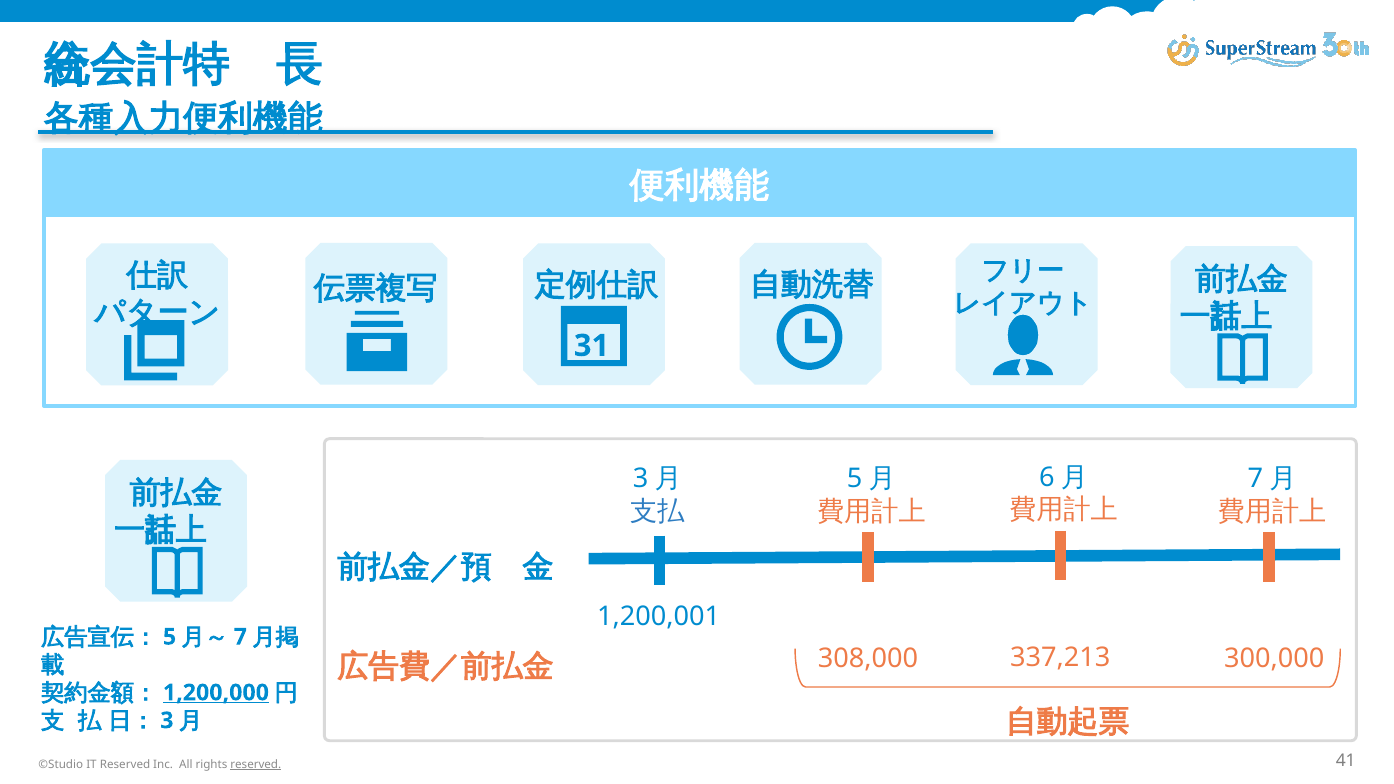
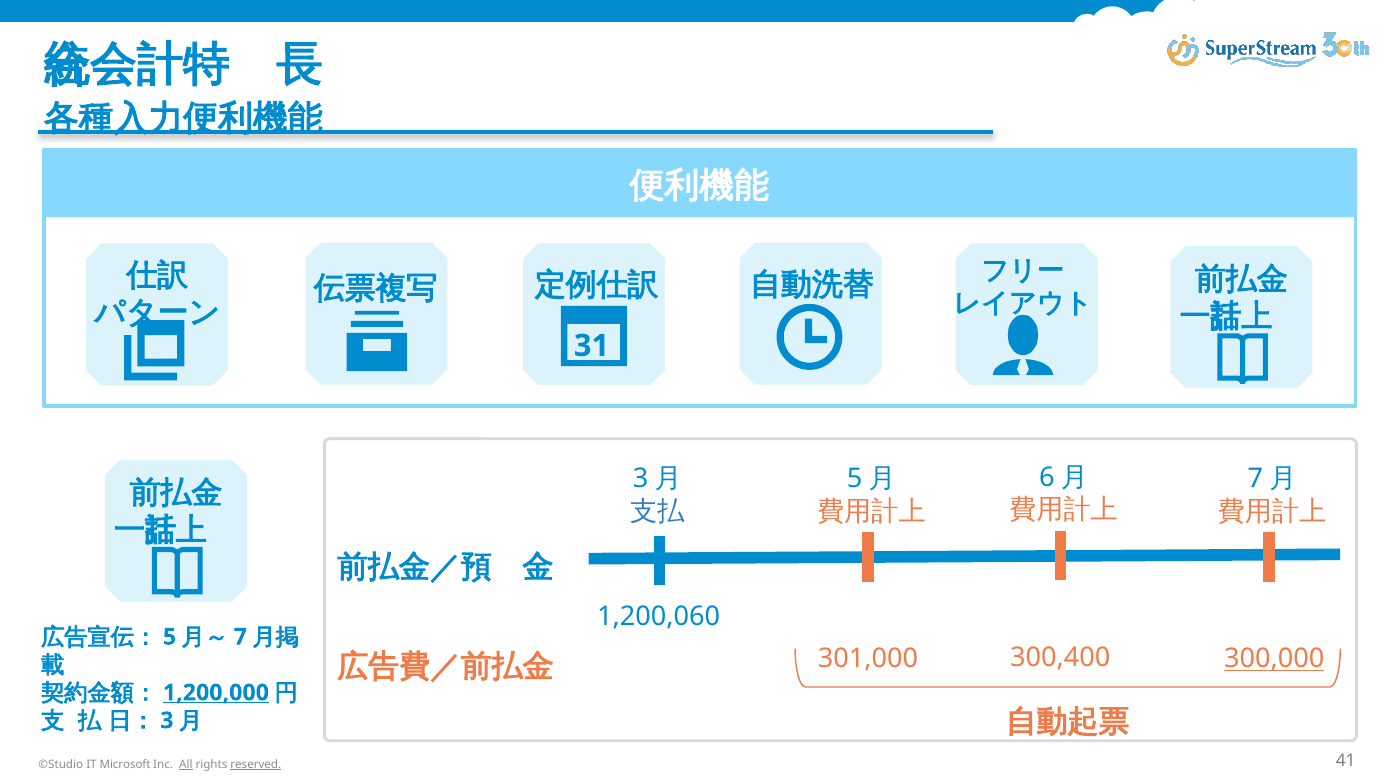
1,200,001: 1,200,001 -> 1,200,060
337,213: 337,213 -> 300,400
308,000: 308,000 -> 301,000
300,000 underline: none -> present
IT Reserved: Reserved -> Microsoft
All underline: none -> present
